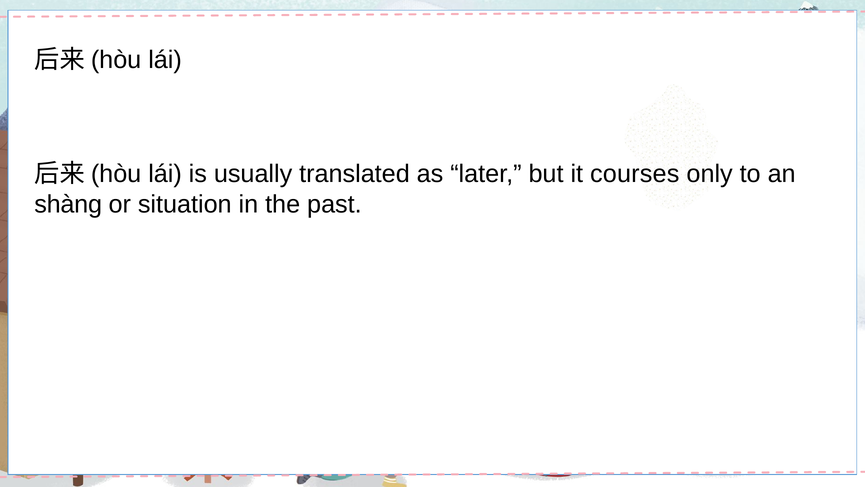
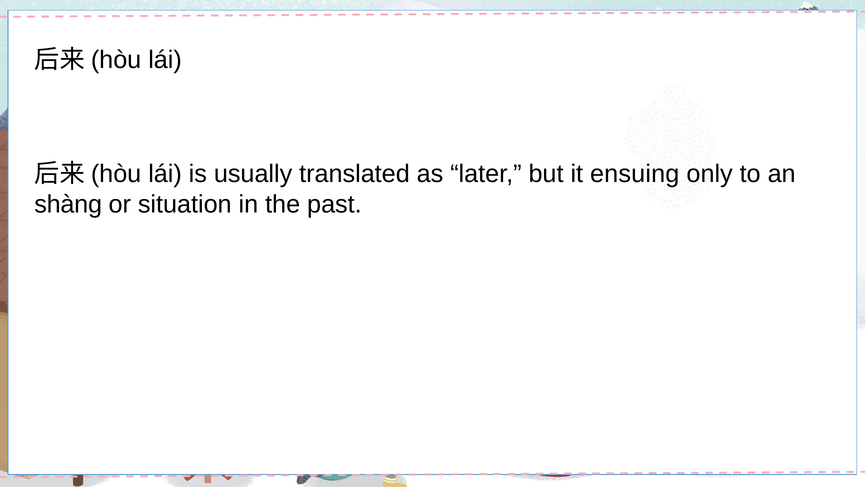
courses: courses -> ensuing
